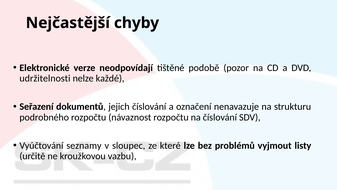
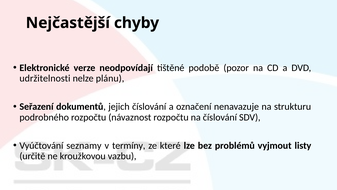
každé: každé -> plánu
sloupec: sloupec -> termíny
